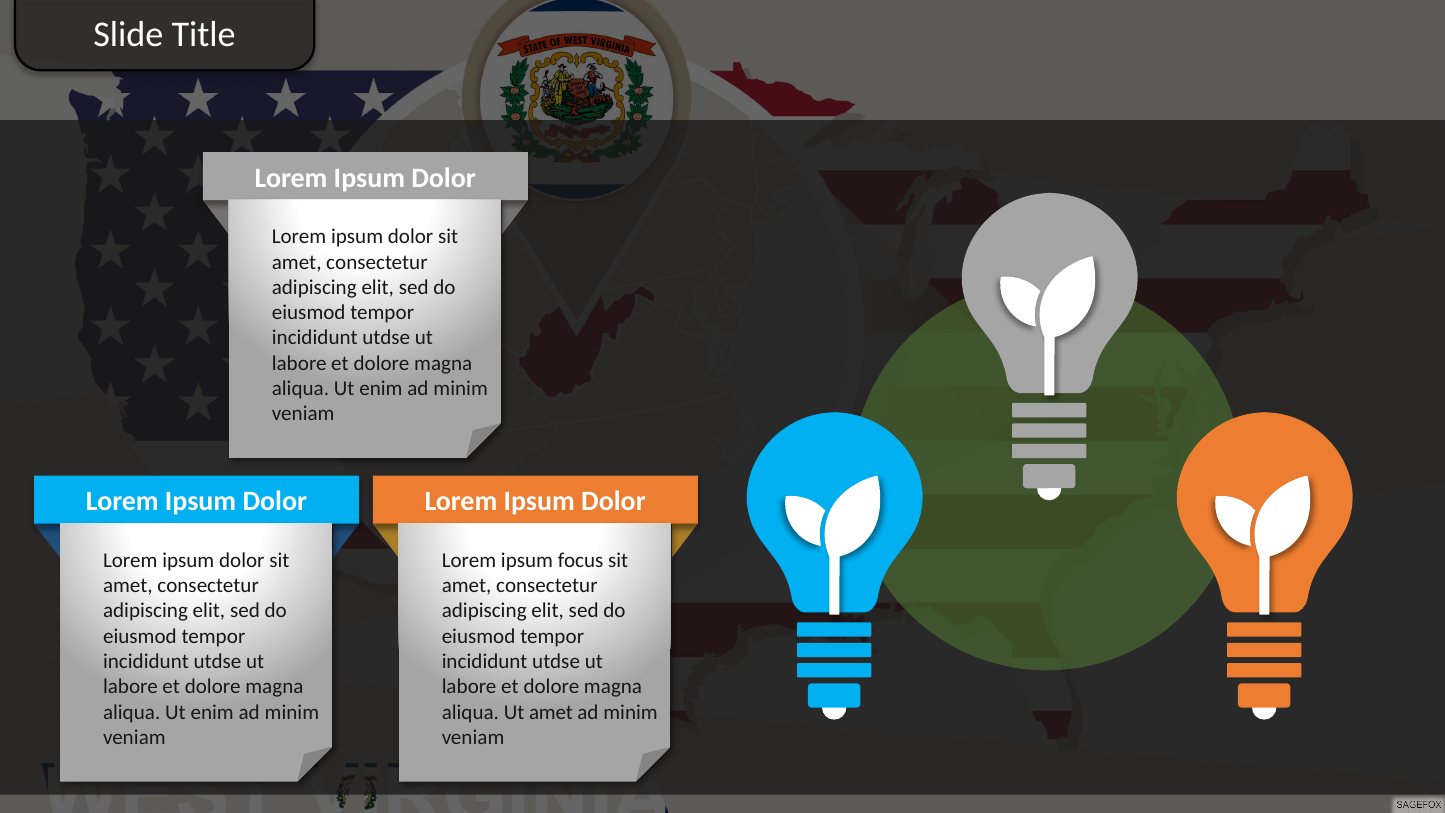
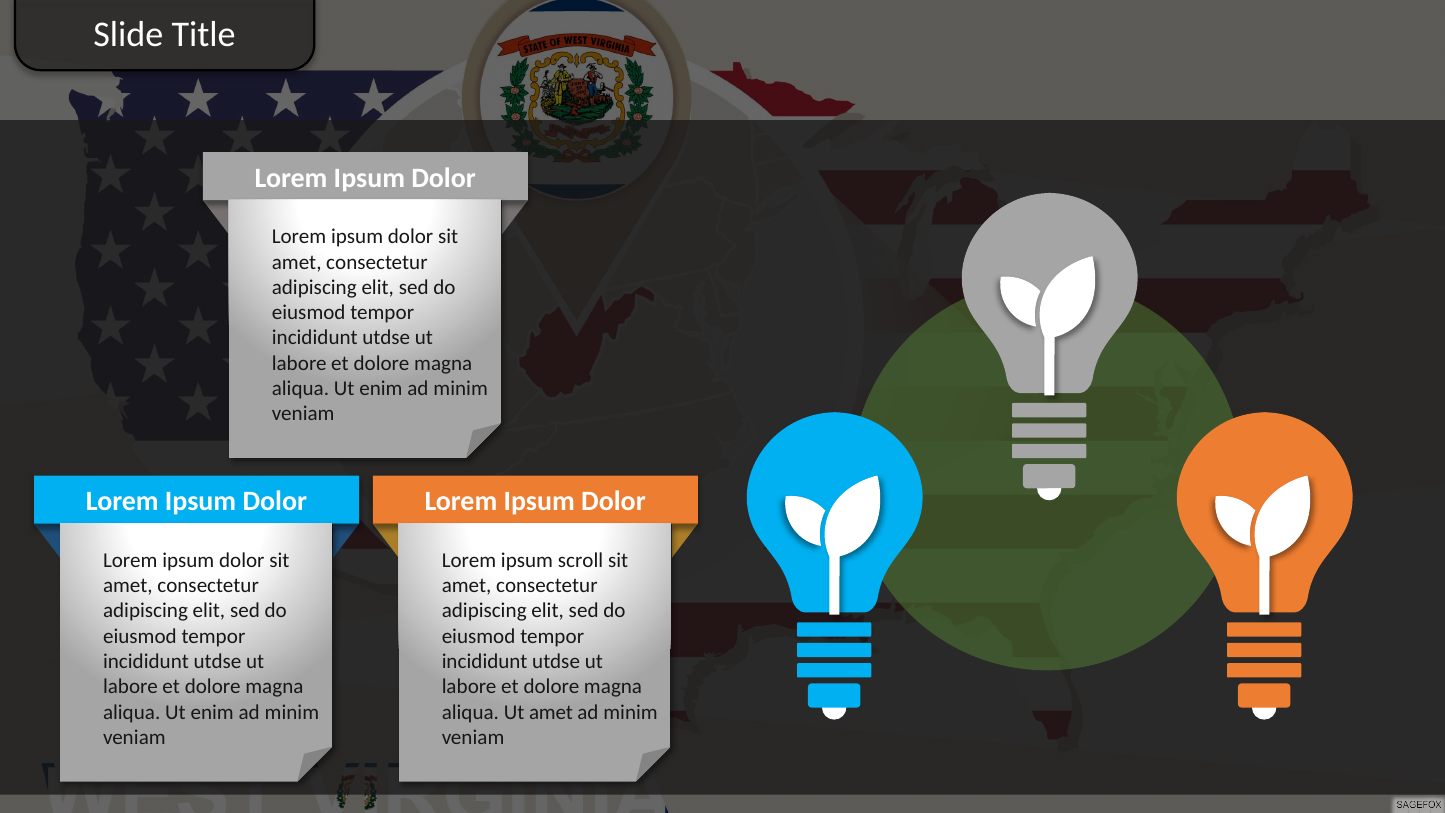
focus: focus -> scroll
